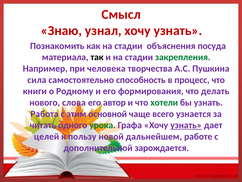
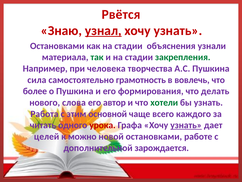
Смысл: Смысл -> Рвётся
узнал underline: none -> present
Познакомить at (57, 46): Познакомить -> Остановками
посуда: посуда -> узнали
так colour: black -> green
способность: способность -> грамотность
процесс: процесс -> вовлечь
книги: книги -> более
о Родному: Родному -> Пушкина
узнается: узнается -> каждого
урока colour: green -> red
пользу: пользу -> можно
новой дальнейшем: дальнейшем -> остановками
